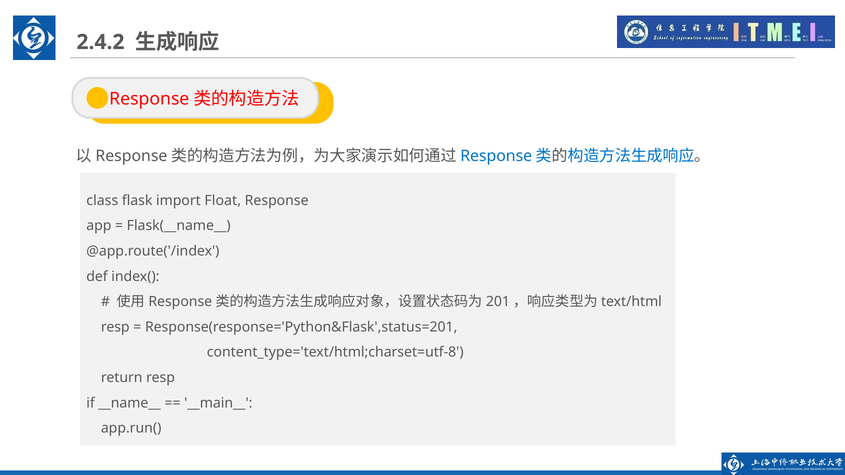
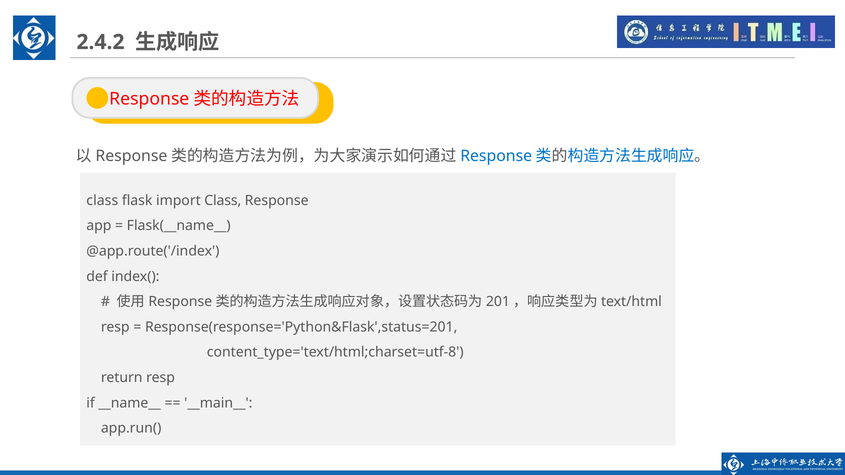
import Float: Float -> Class
